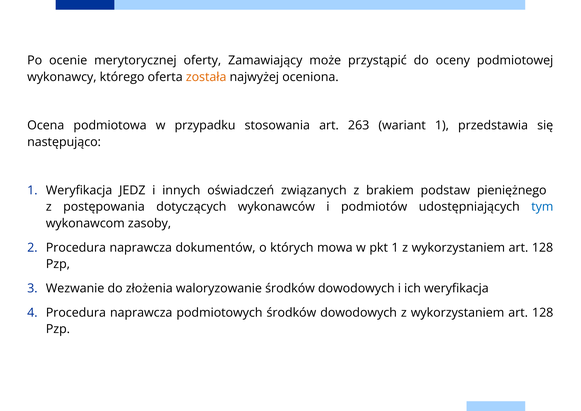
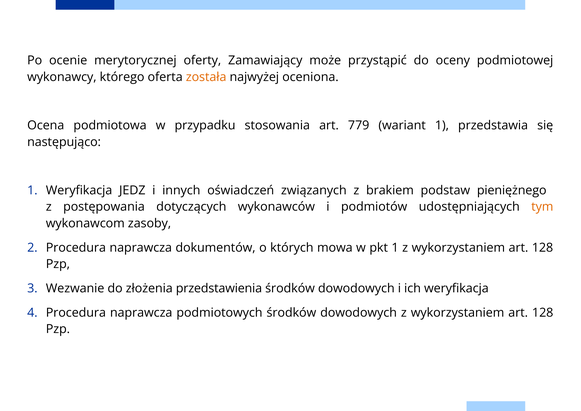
263: 263 -> 779
tym colour: blue -> orange
waloryzowanie: waloryzowanie -> przedstawienia
